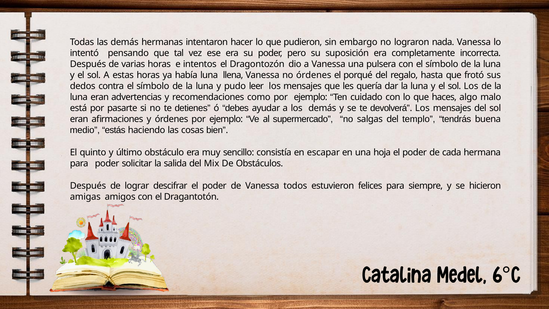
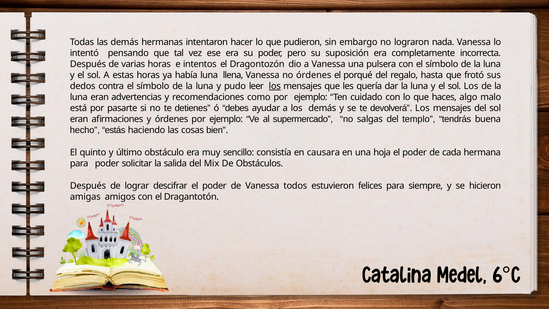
los at (275, 86) underline: none -> present
medio: medio -> hecho
escapar: escapar -> causara
